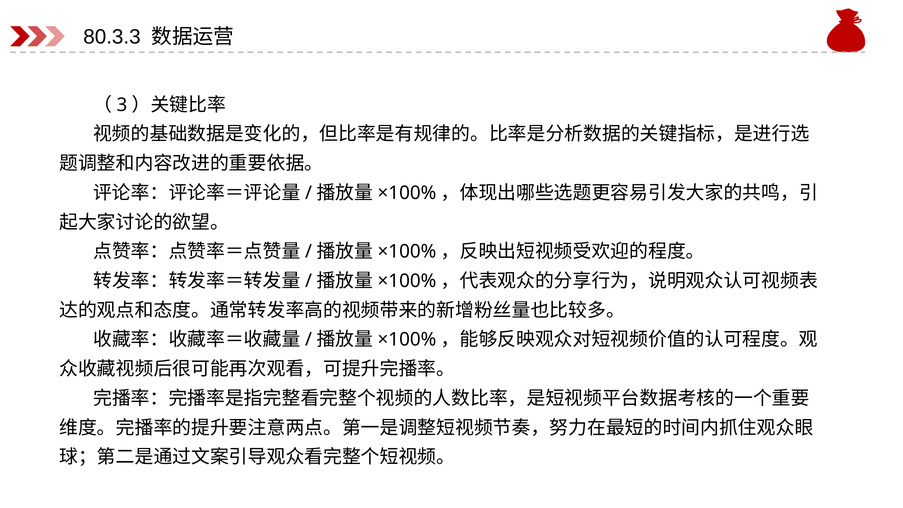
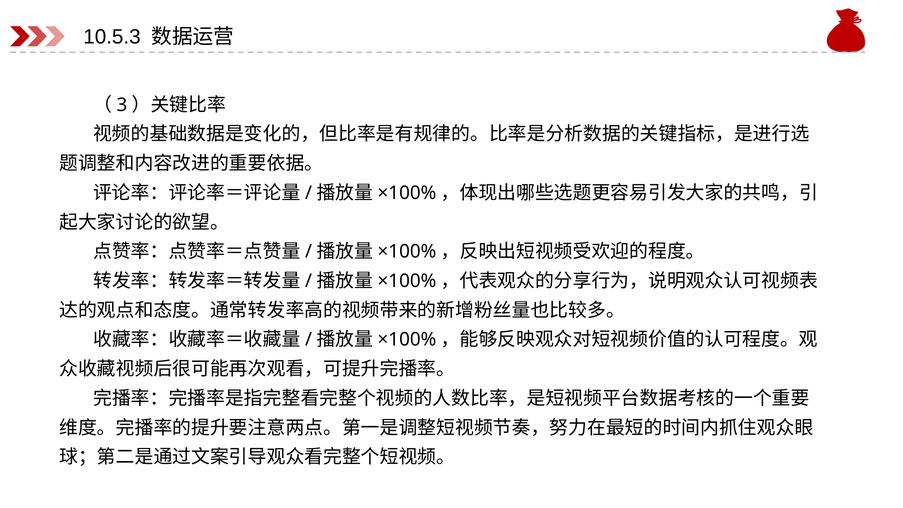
80.3.3: 80.3.3 -> 10.5.3
